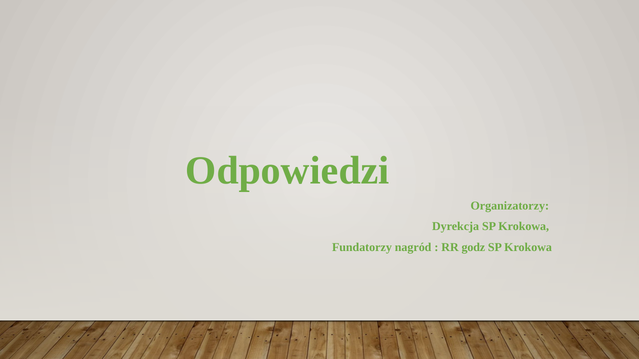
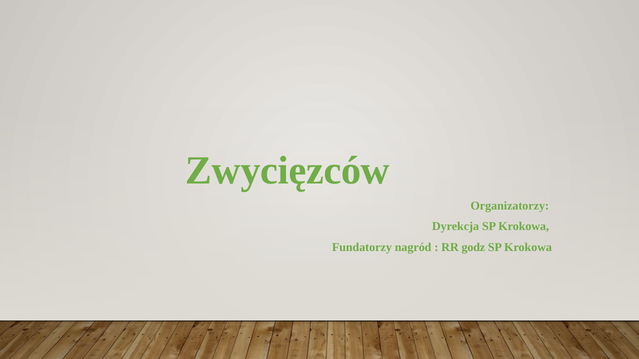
Odpowiedzi: Odpowiedzi -> Zwycięzców
